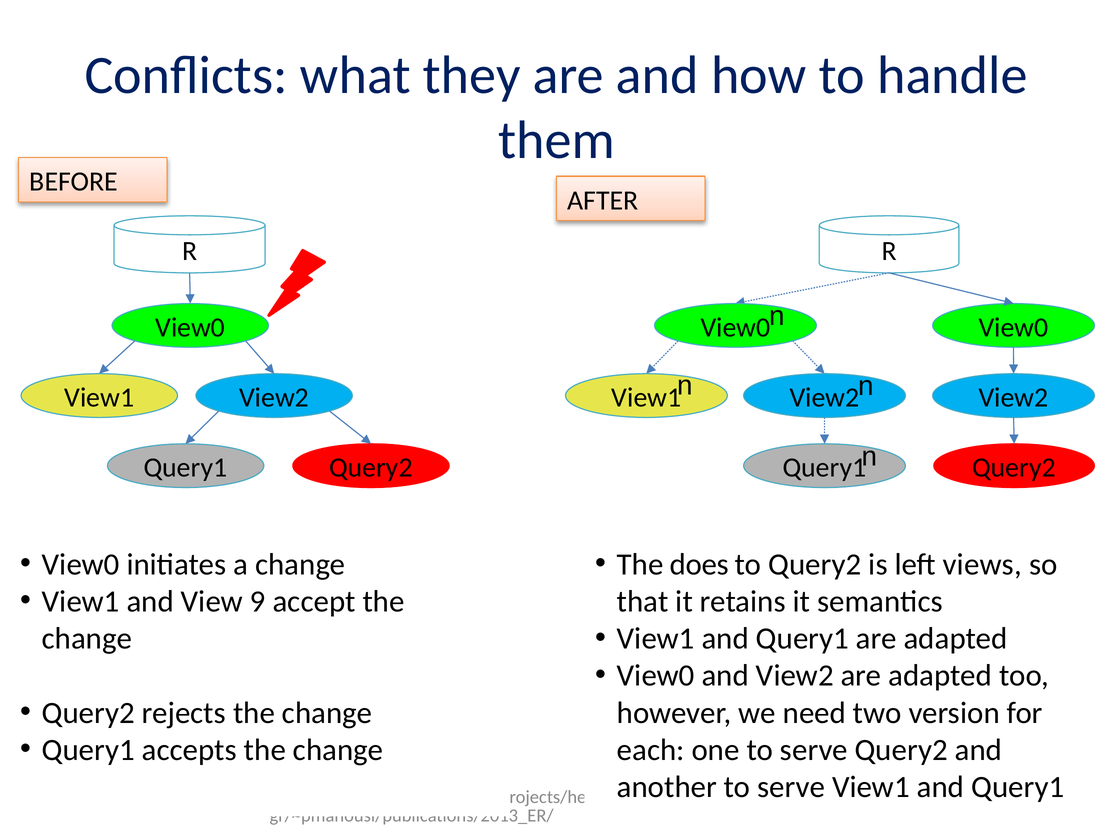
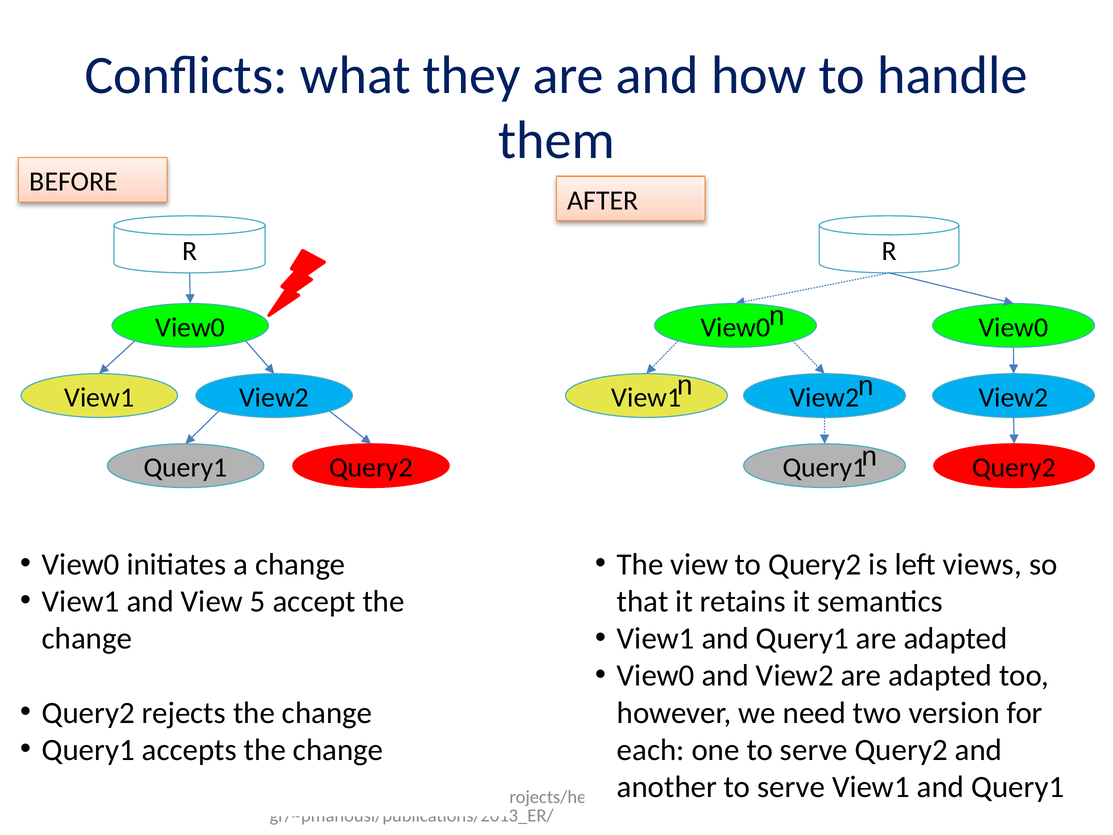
The does: does -> view
9: 9 -> 5
